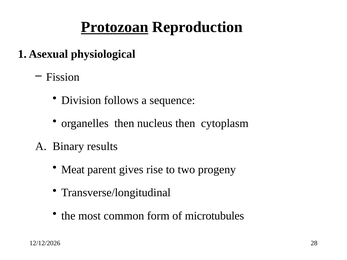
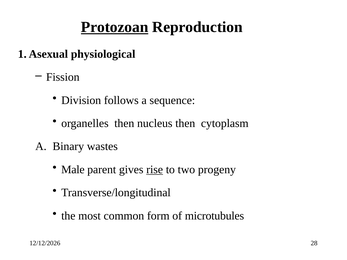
results: results -> wastes
Meat: Meat -> Male
rise underline: none -> present
